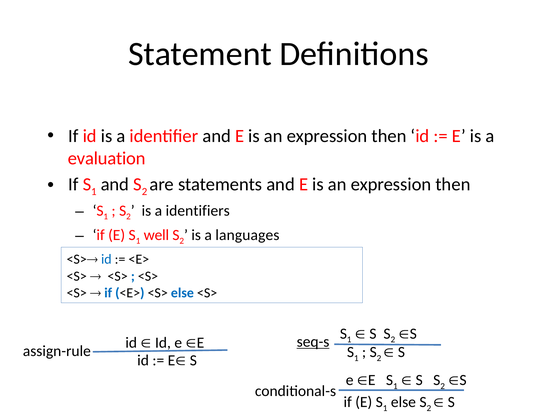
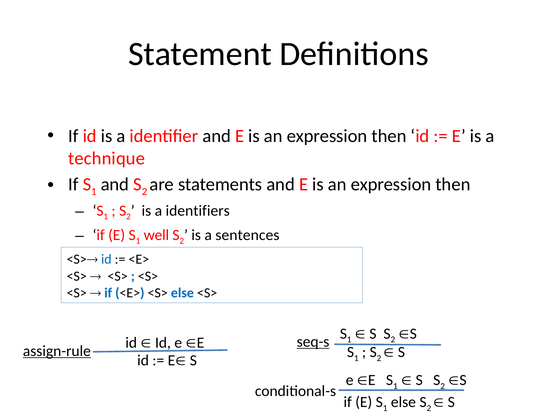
evaluation: evaluation -> technique
languages: languages -> sentences
assign-rule underline: none -> present
